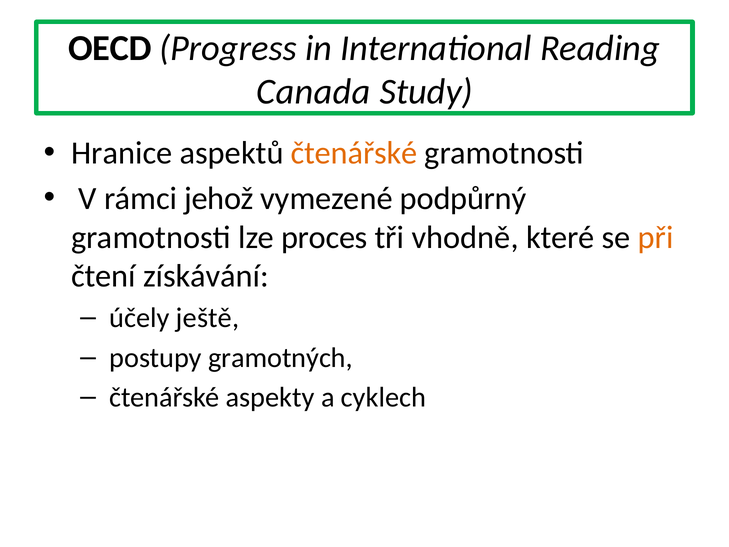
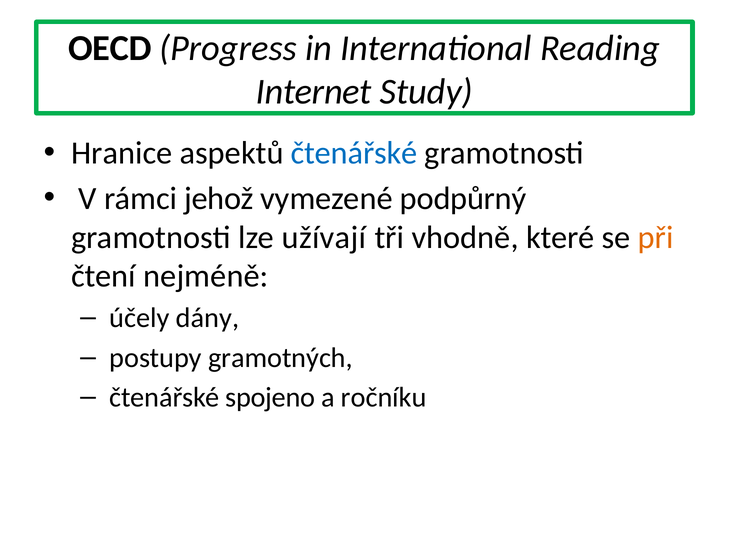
Canada: Canada -> Internet
čtenářské at (354, 153) colour: orange -> blue
proces: proces -> užívají
získávání: získávání -> nejméně
ještě: ještě -> dány
aspekty: aspekty -> spojeno
cyklech: cyklech -> ročníku
